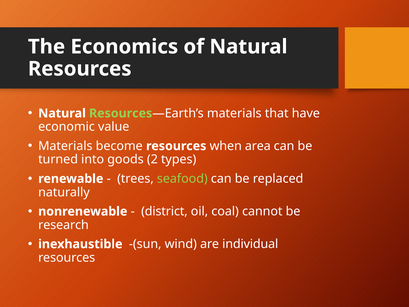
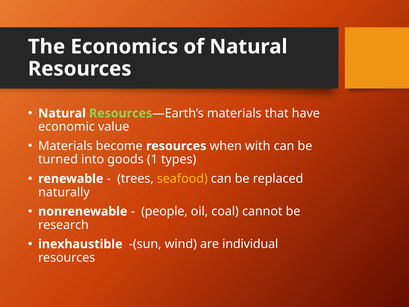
area: area -> with
2: 2 -> 1
seafood colour: light green -> yellow
district: district -> people
